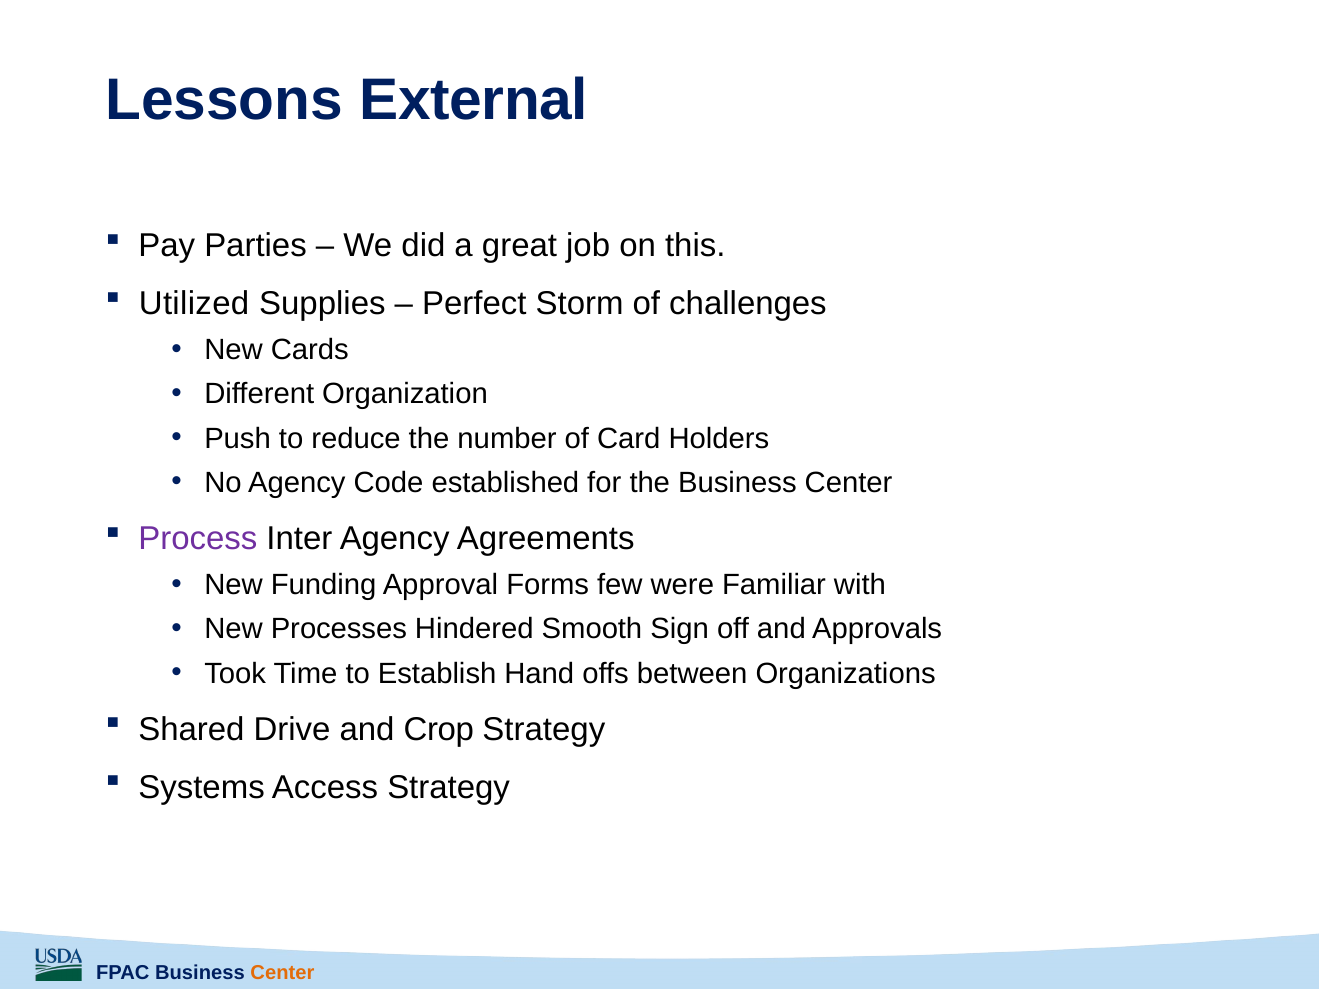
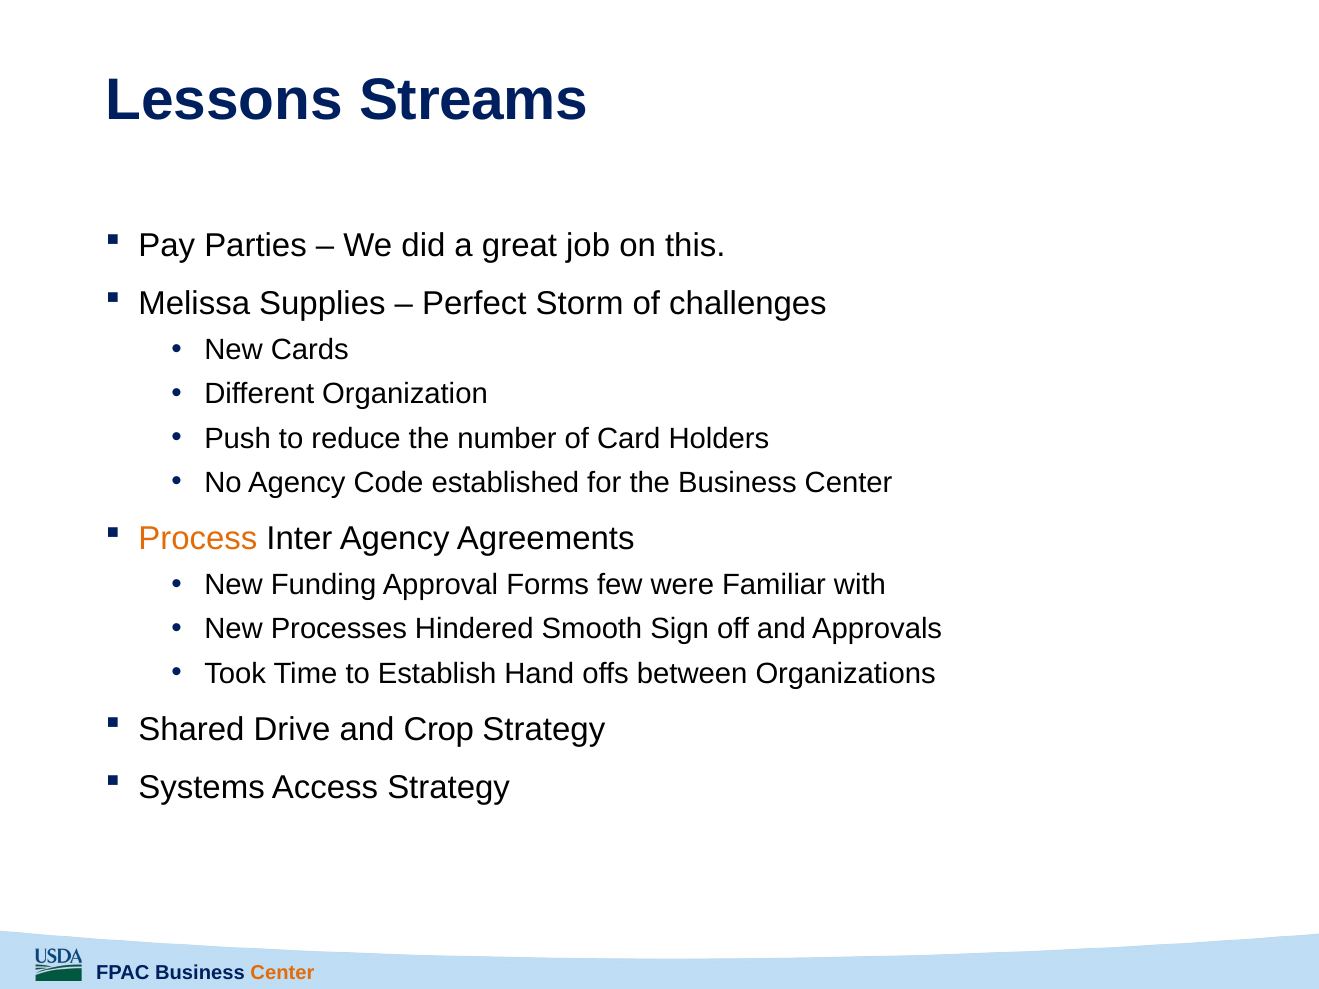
External: External -> Streams
Utilized: Utilized -> Melissa
Process colour: purple -> orange
